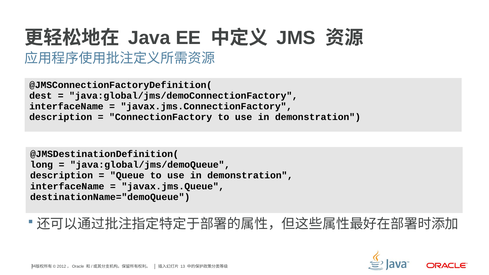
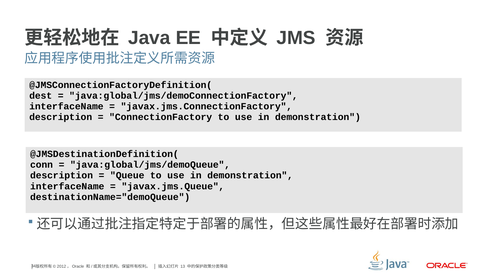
long: long -> conn
